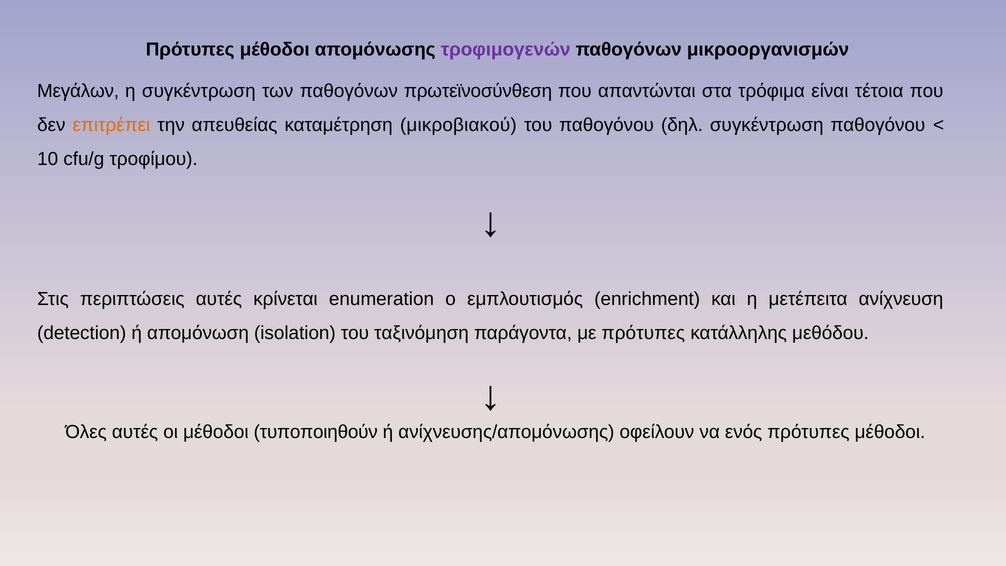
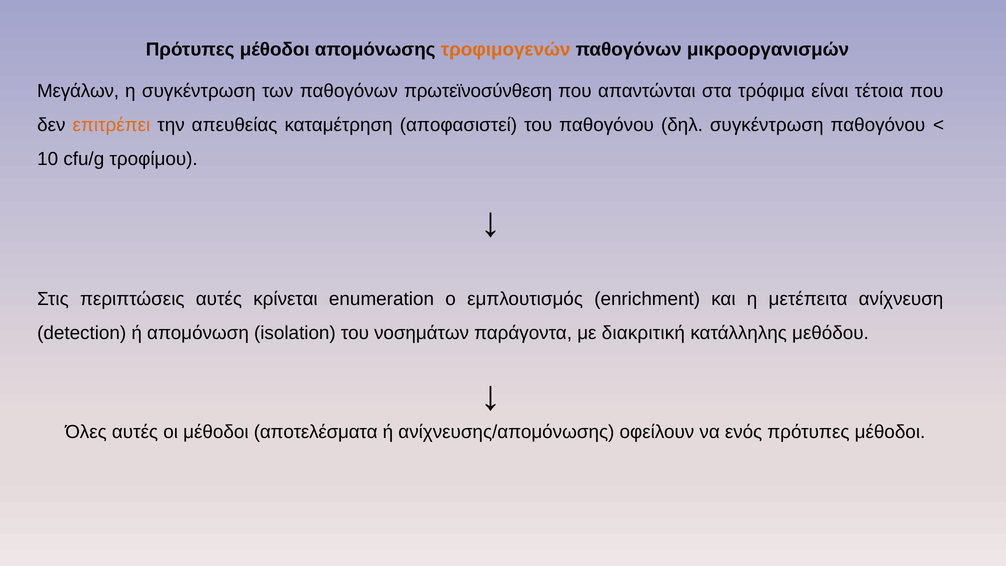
τροφιμογενών colour: purple -> orange
μικροβιακού: μικροβιακού -> αποφασιστεί
ταξινόμηση: ταξινόμηση -> νοσημάτων
με πρότυπες: πρότυπες -> διακριτική
τυποποιηθούν: τυποποιηθούν -> αποτελέσματα
